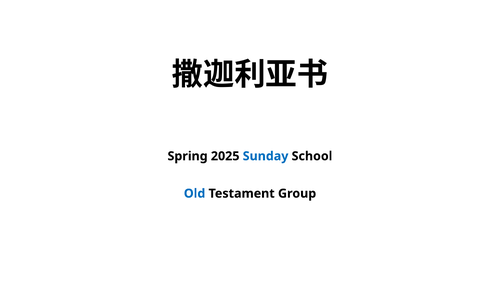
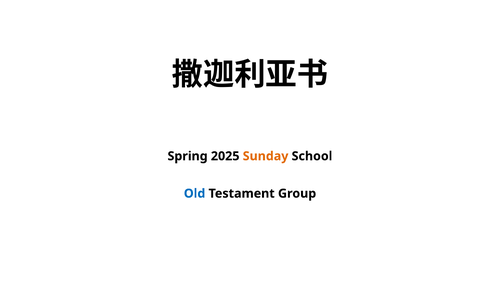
Sunday colour: blue -> orange
